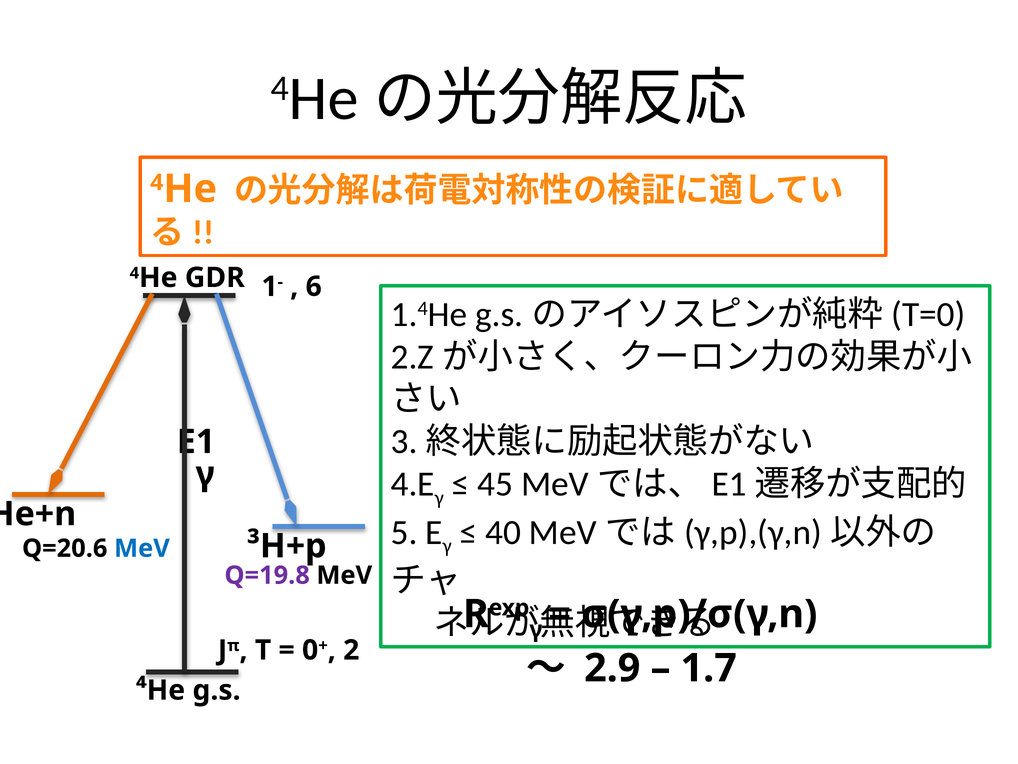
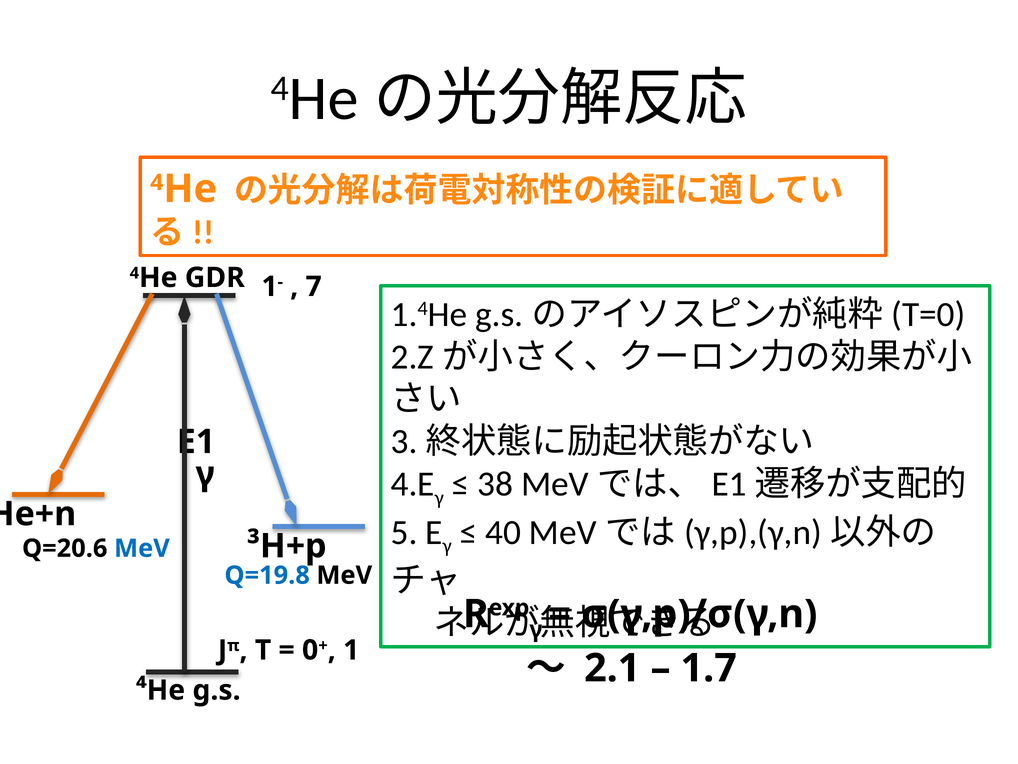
6: 6 -> 7
45: 45 -> 38
Q=19.8 colour: purple -> blue
2: 2 -> 1
2.9: 2.9 -> 2.1
